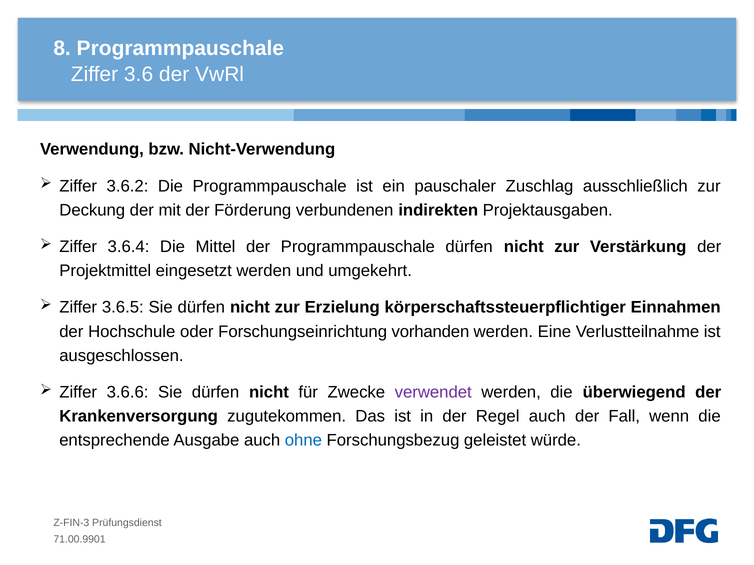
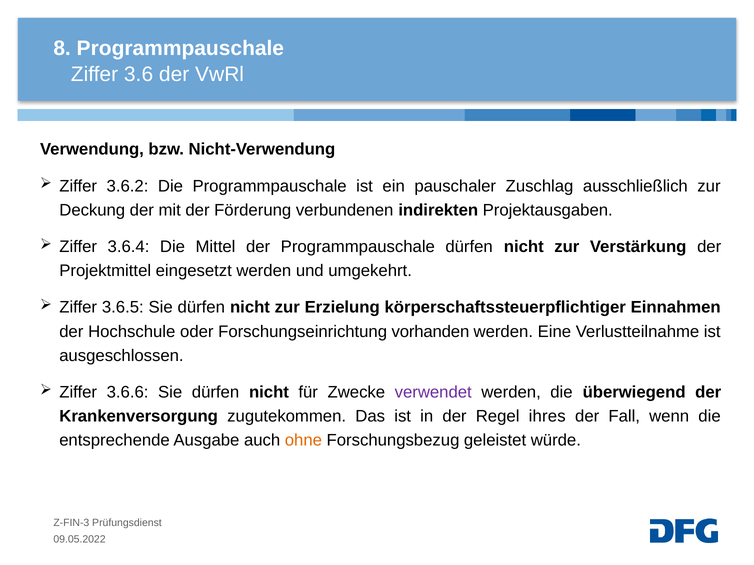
Regel auch: auch -> ihres
ohne colour: blue -> orange
71.00.9901: 71.00.9901 -> 09.05.2022
